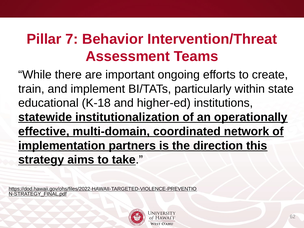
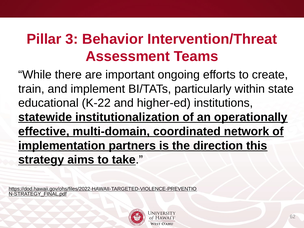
7: 7 -> 3
K-18: K-18 -> K-22
